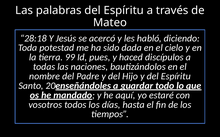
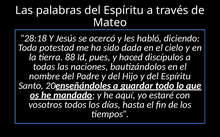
99: 99 -> 88
